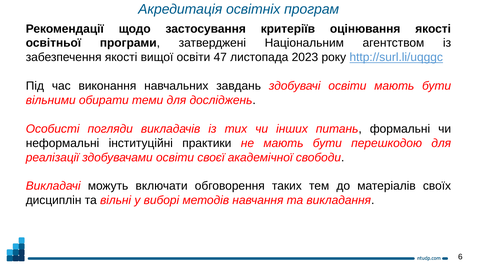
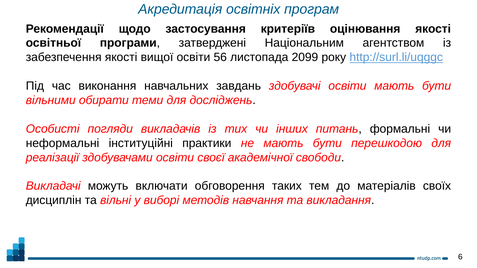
47: 47 -> 56
2023: 2023 -> 2099
